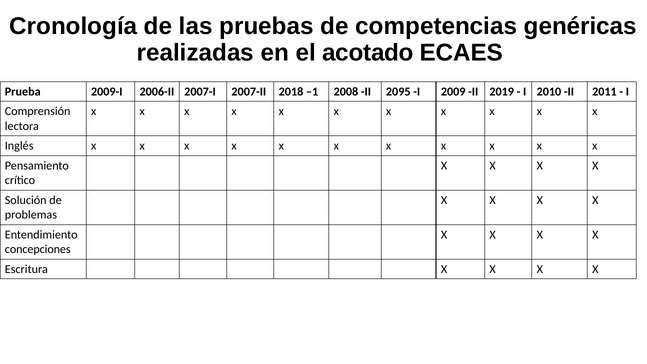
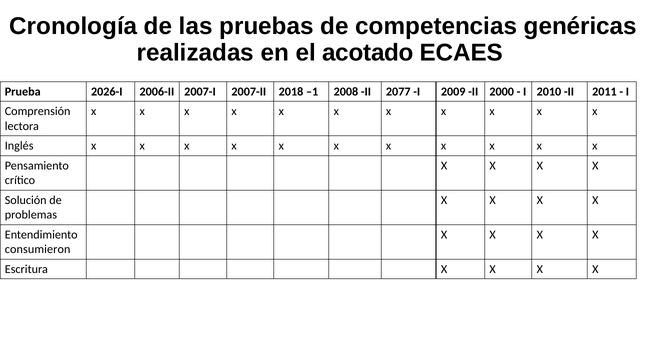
2009-I: 2009-I -> 2026-I
2095: 2095 -> 2077
2019: 2019 -> 2000
concepciones: concepciones -> consumieron
